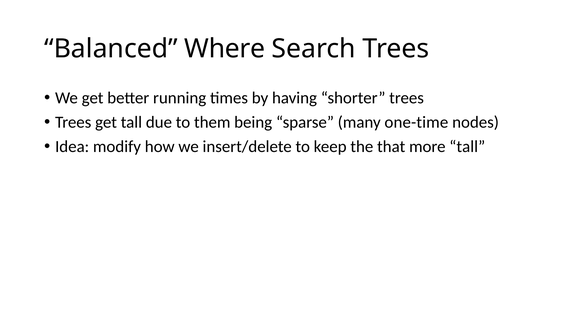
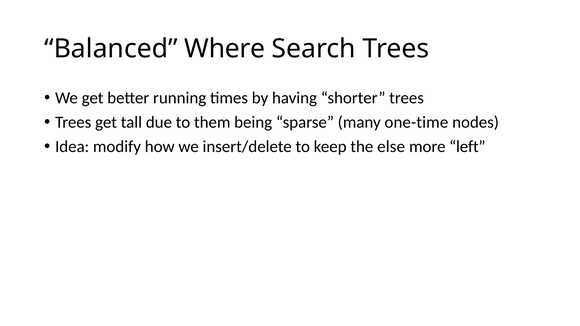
that: that -> else
more tall: tall -> left
